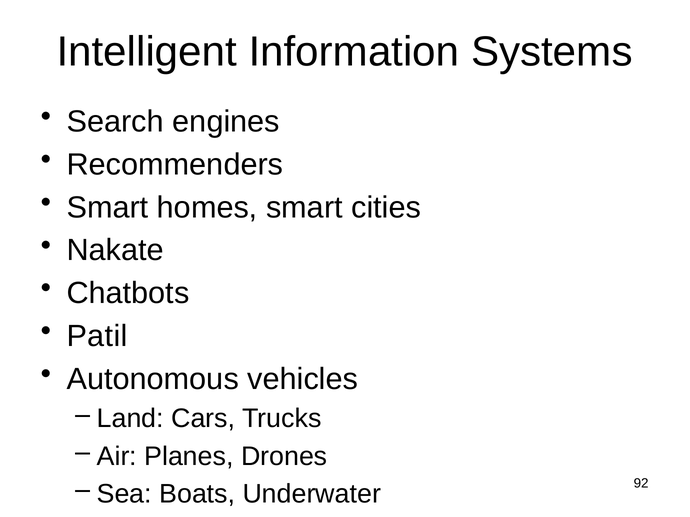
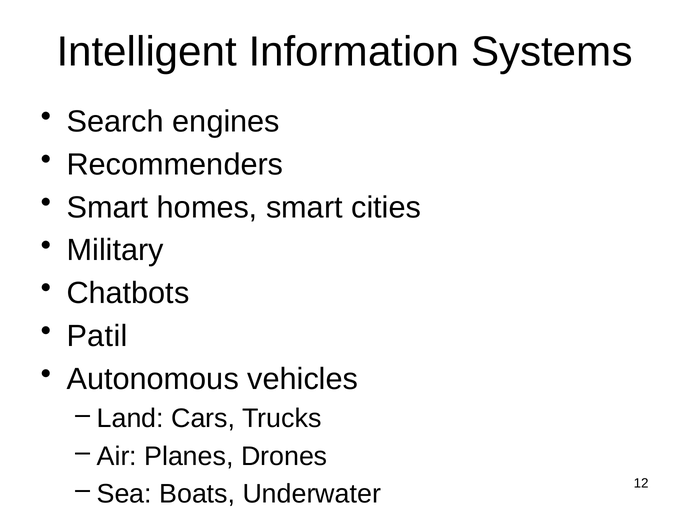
Nakate: Nakate -> Military
92: 92 -> 12
